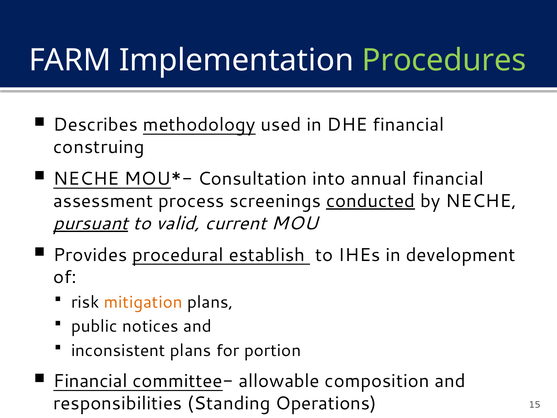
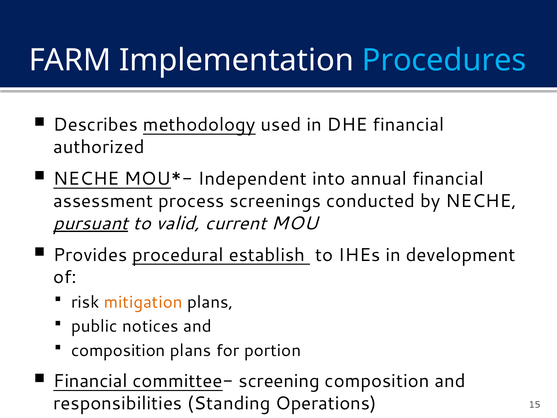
Procedures colour: light green -> light blue
construing: construing -> authorized
Consultation: Consultation -> Independent
conducted underline: present -> none
inconsistent at (118, 350): inconsistent -> composition
allowable: allowable -> screening
